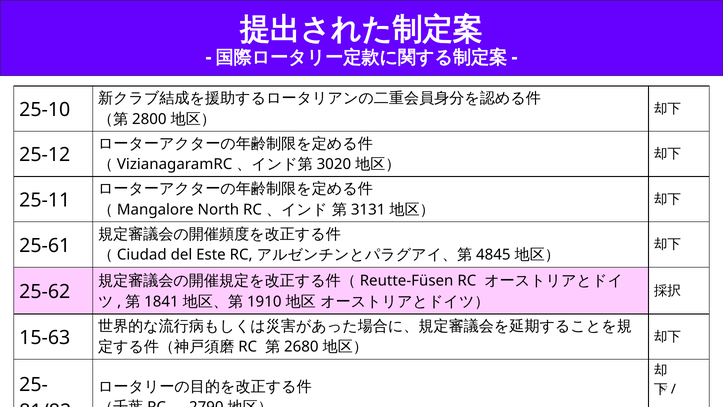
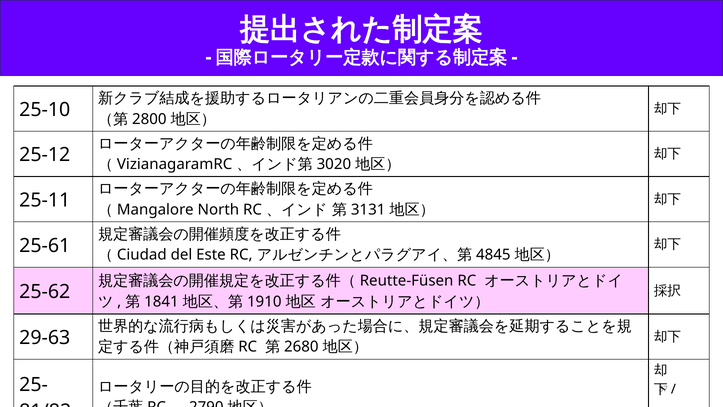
15-63: 15-63 -> 29-63
